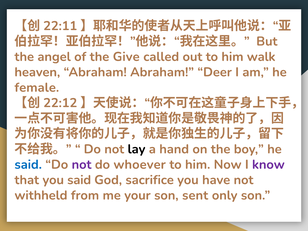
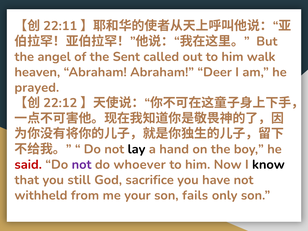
Give: Give -> Sent
female: female -> prayed
said at (28, 164) colour: blue -> red
know colour: purple -> black
you said: said -> still
sent: sent -> fails
